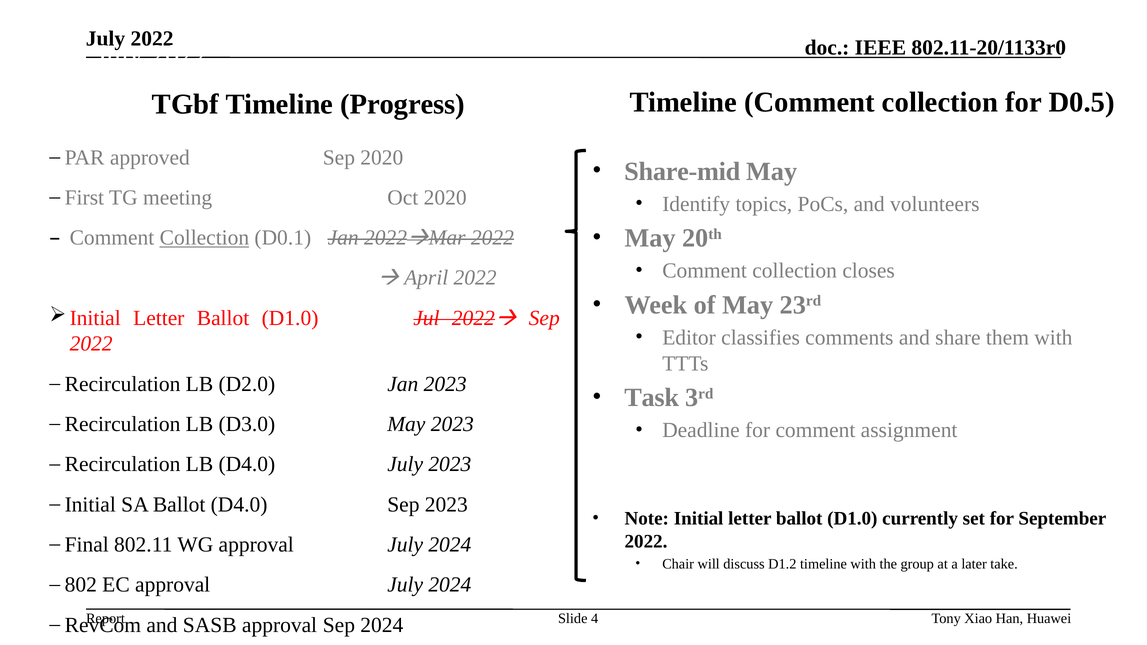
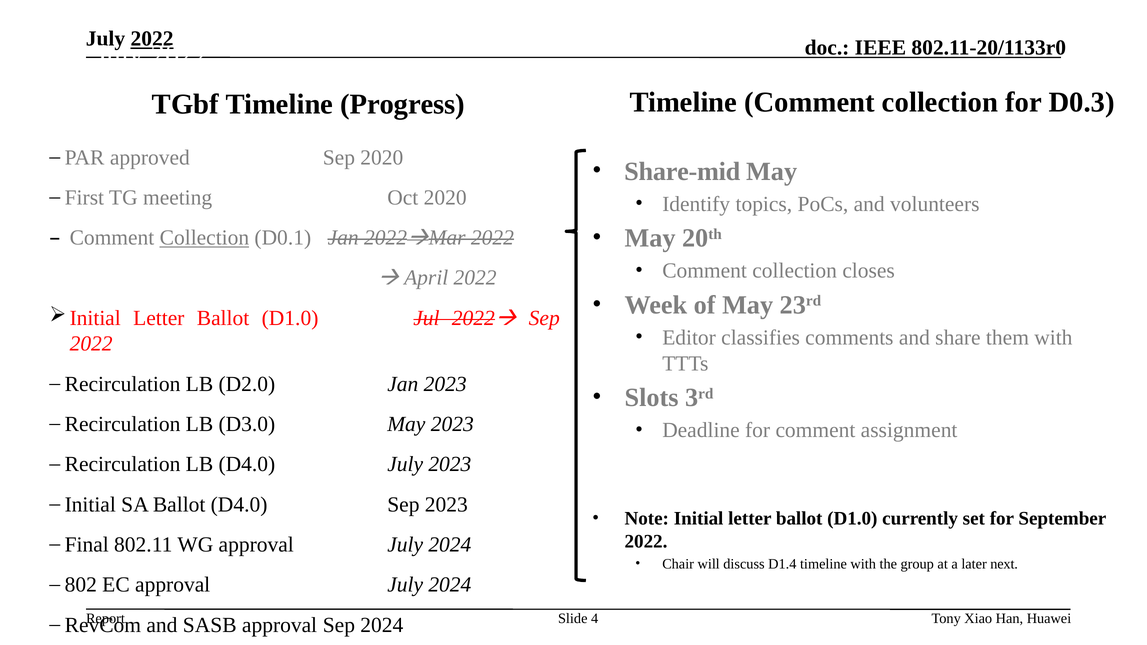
2022 at (152, 39) underline: none -> present
D0.5: D0.5 -> D0.3
Task: Task -> Slots
D1.2: D1.2 -> D1.4
take: take -> next
